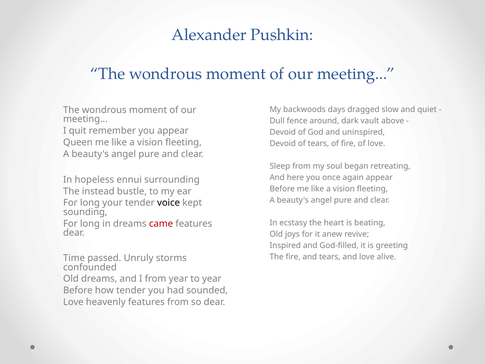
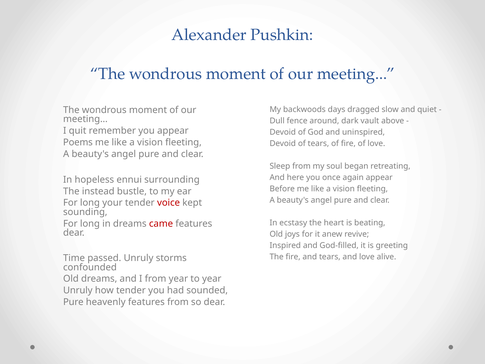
Queen: Queen -> Poems
voice colour: black -> red
Before at (78, 290): Before -> Unruly
Love at (73, 302): Love -> Pure
